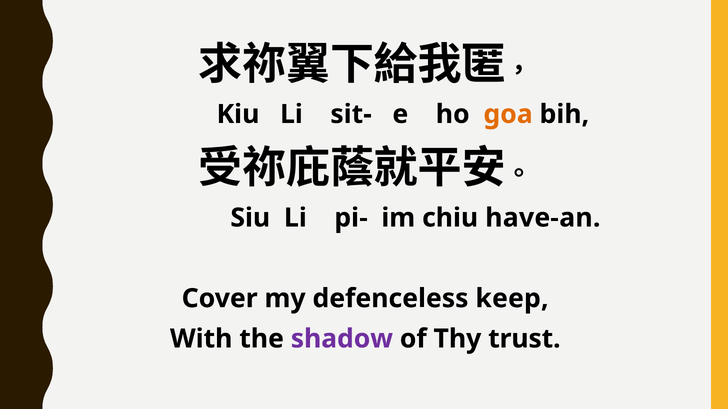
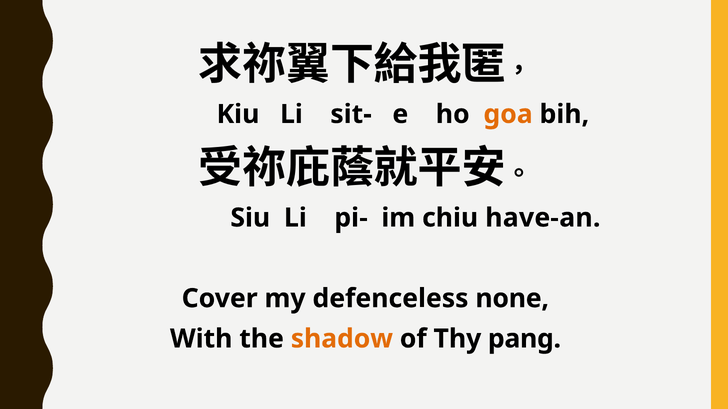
keep: keep -> none
shadow colour: purple -> orange
trust: trust -> pang
